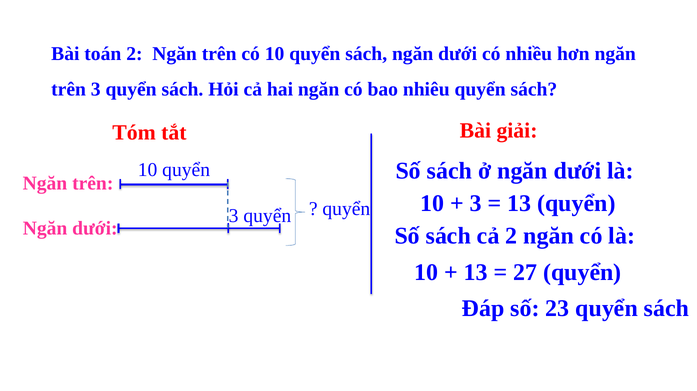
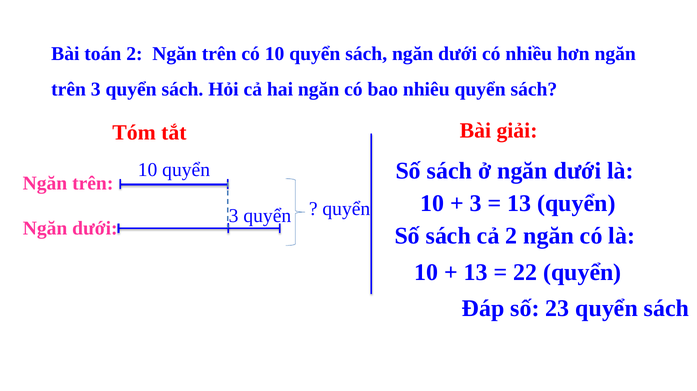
27: 27 -> 22
